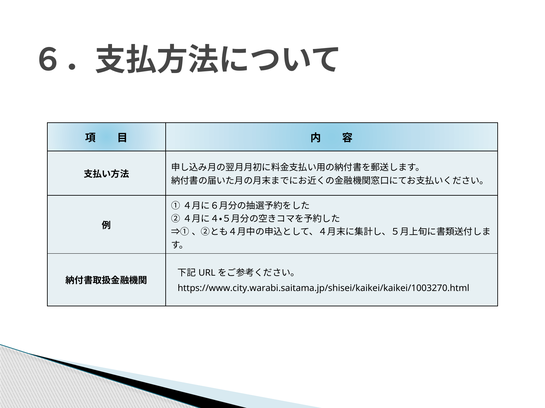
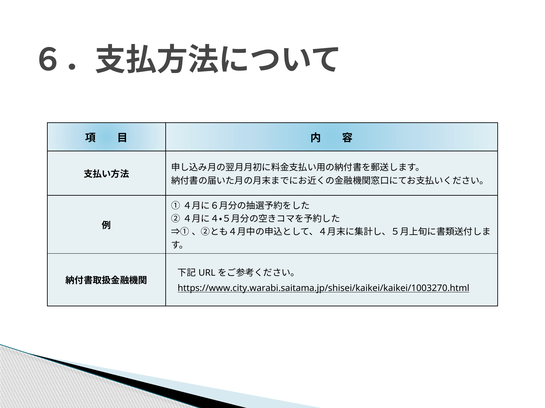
https://www.city.warabi.saitama.jp/shisei/kaikei/kaikei/1003270.html underline: none -> present
